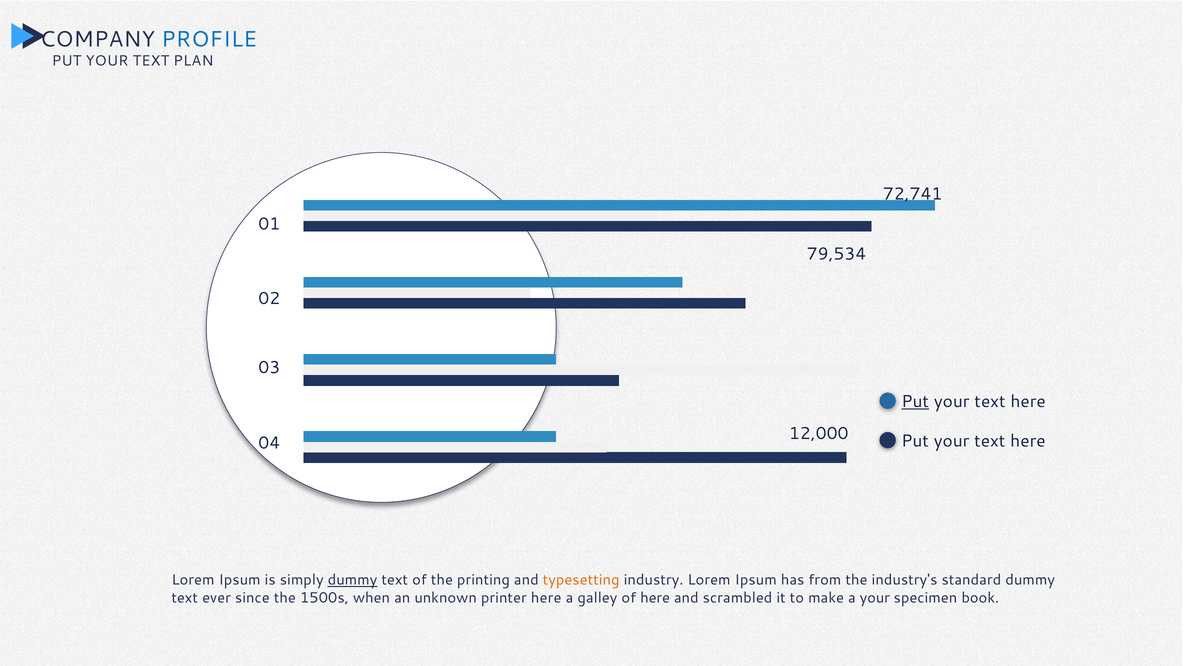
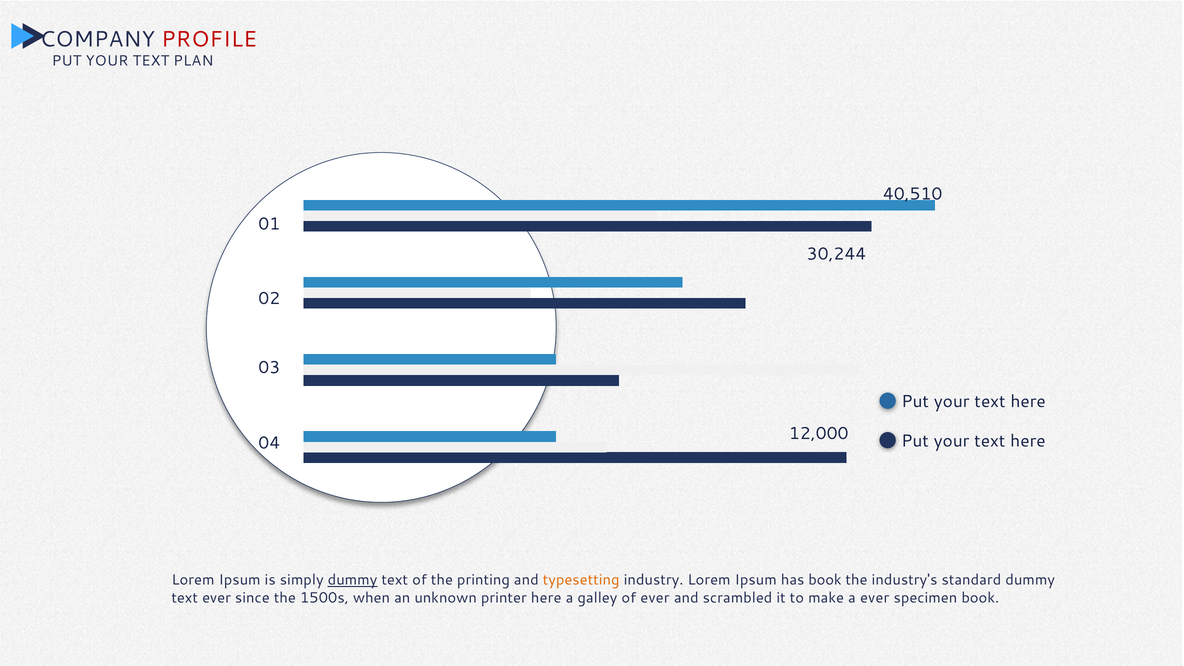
PROFILE colour: blue -> red
72,741: 72,741 -> 40,510
79,534: 79,534 -> 30,244
Put at (915, 402) underline: present -> none
has from: from -> book
of here: here -> ever
a your: your -> ever
